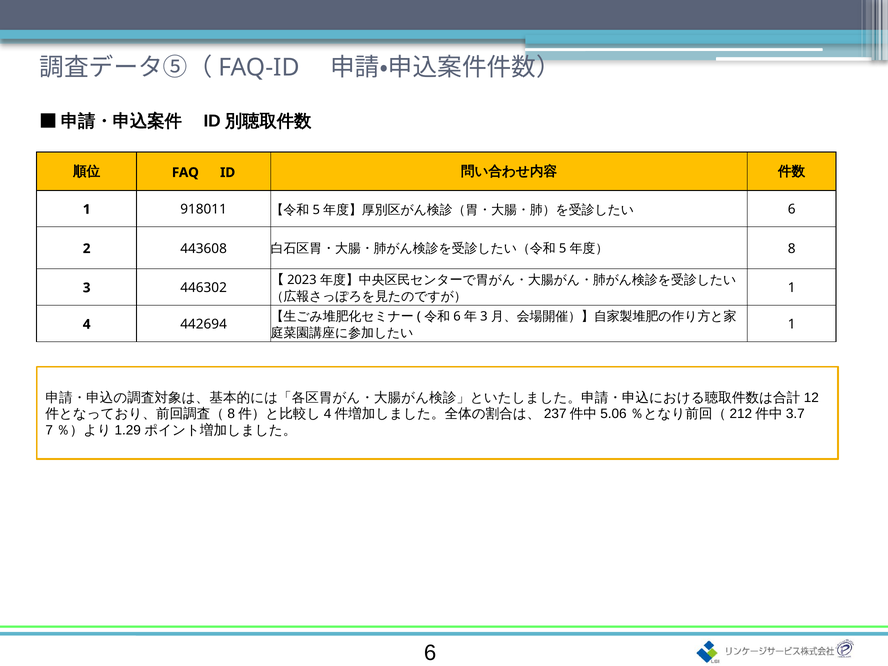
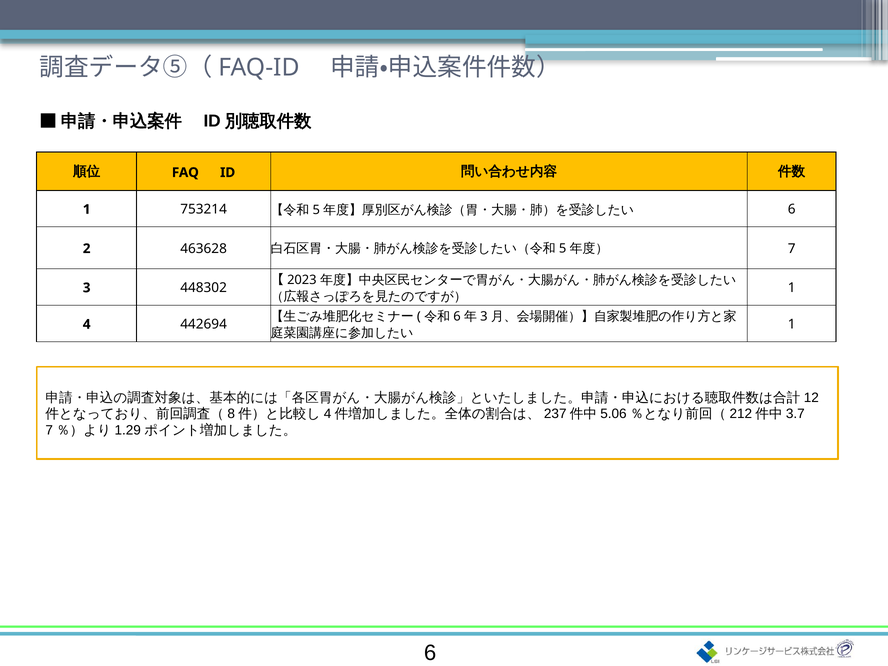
918011: 918011 -> 753214
443608: 443608 -> 463628
8: 8 -> 7
446302: 446302 -> 448302
